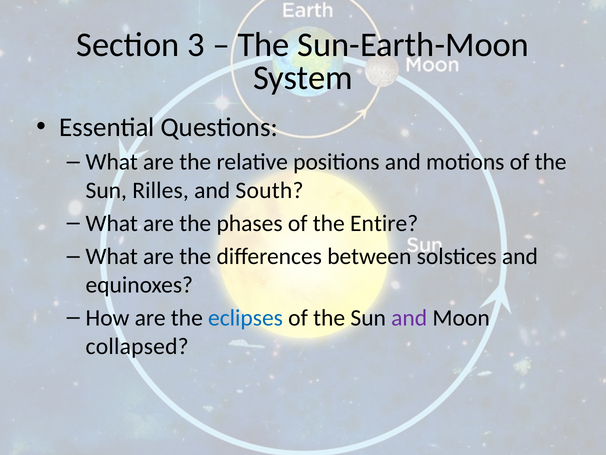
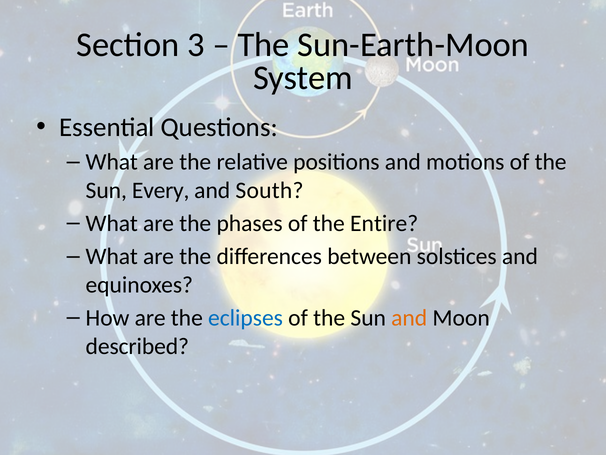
Rilles: Rilles -> Every
and at (409, 318) colour: purple -> orange
collapsed: collapsed -> described
